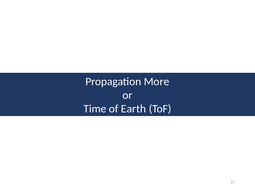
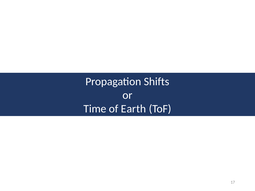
More: More -> Shifts
